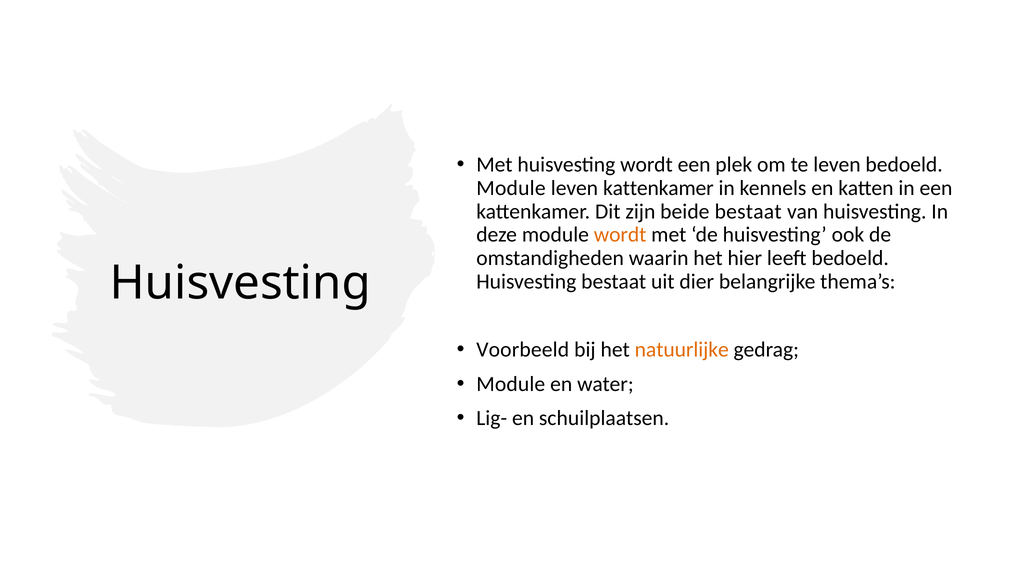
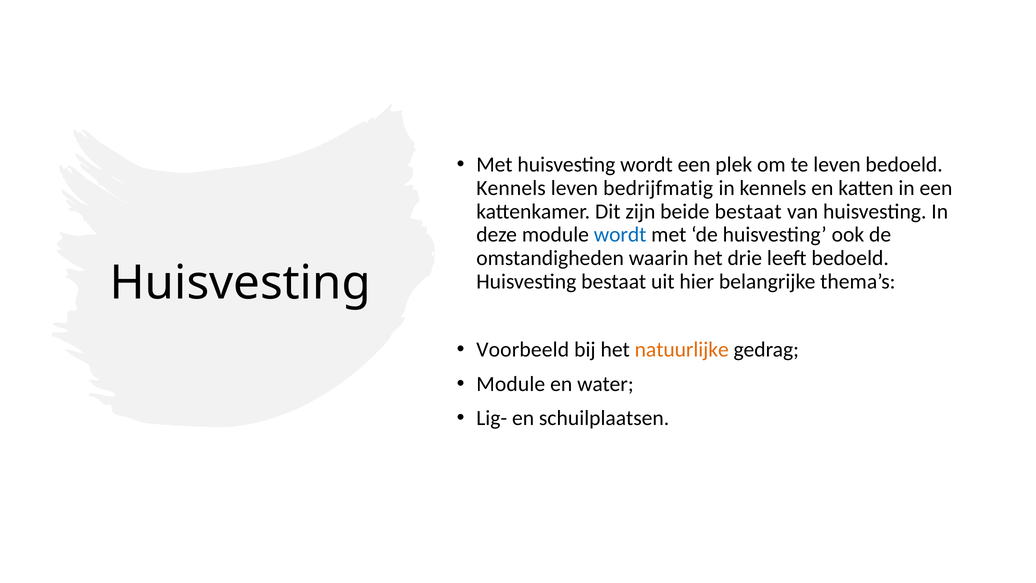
Module at (511, 188): Module -> Kennels
leven kattenkamer: kattenkamer -> bedrijfmatig
wordt at (620, 235) colour: orange -> blue
hier: hier -> drie
dier: dier -> hier
